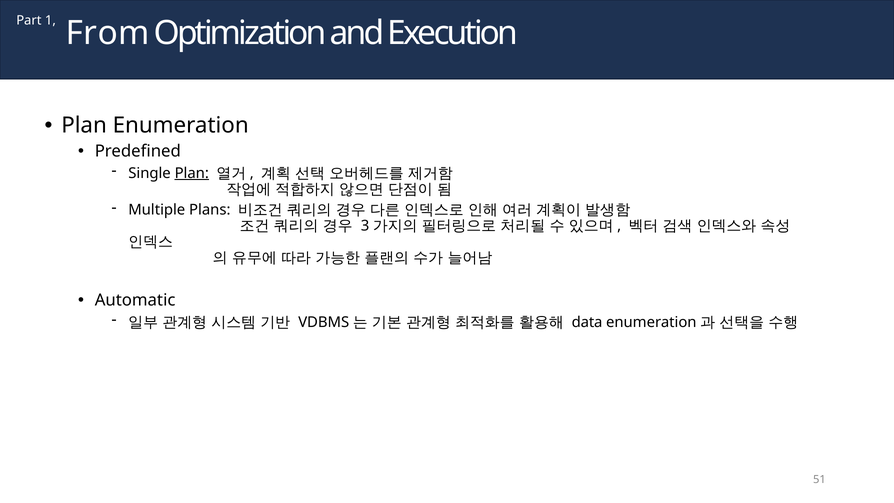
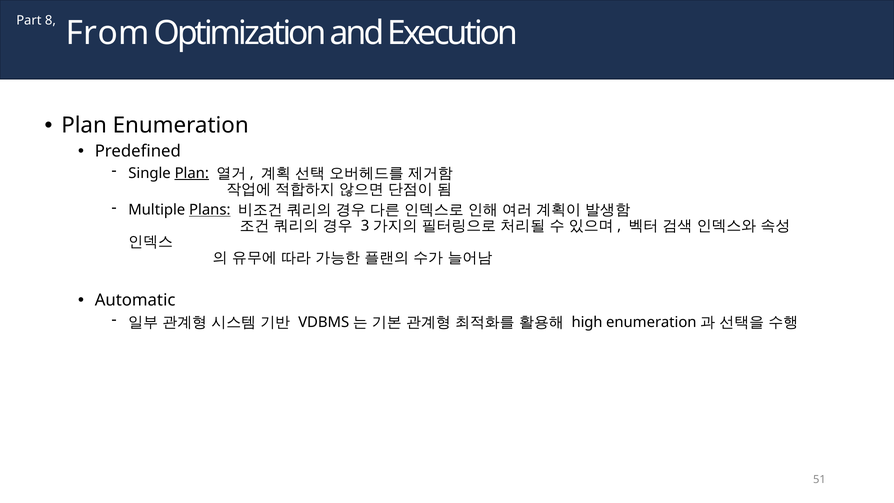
1: 1 -> 8
Plans underline: none -> present
data: data -> high
